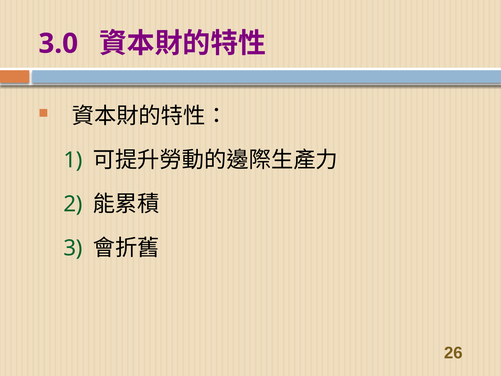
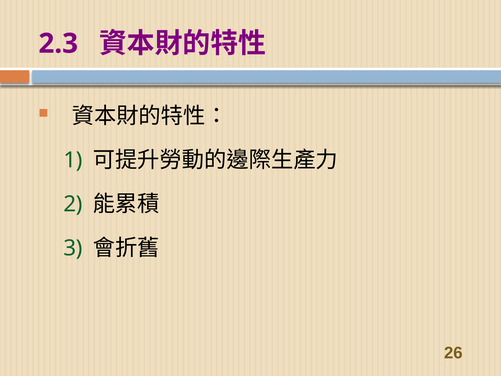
3.0: 3.0 -> 2.3
